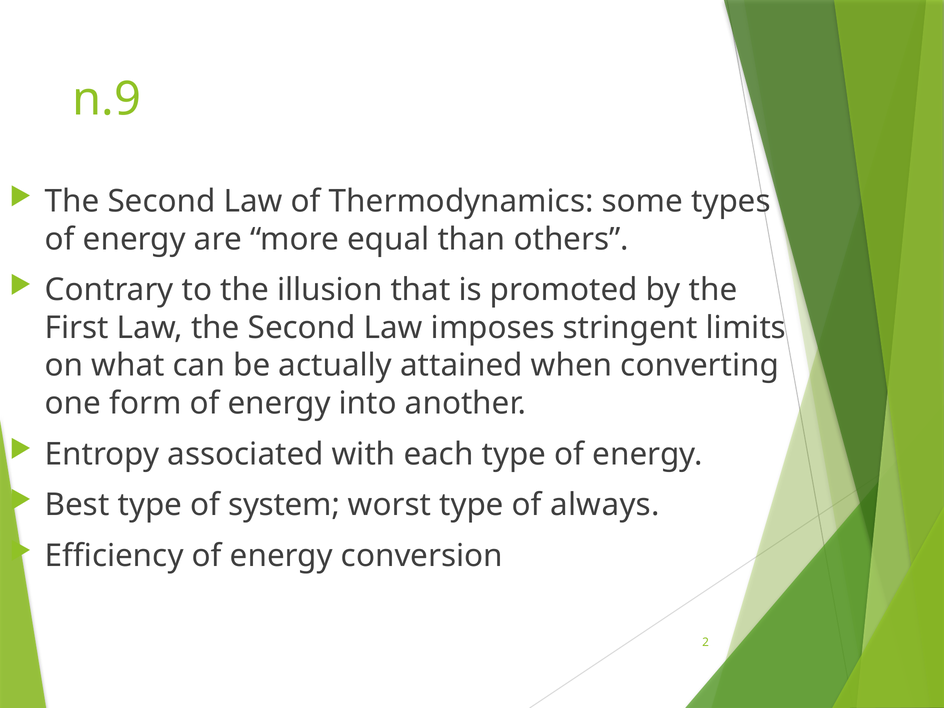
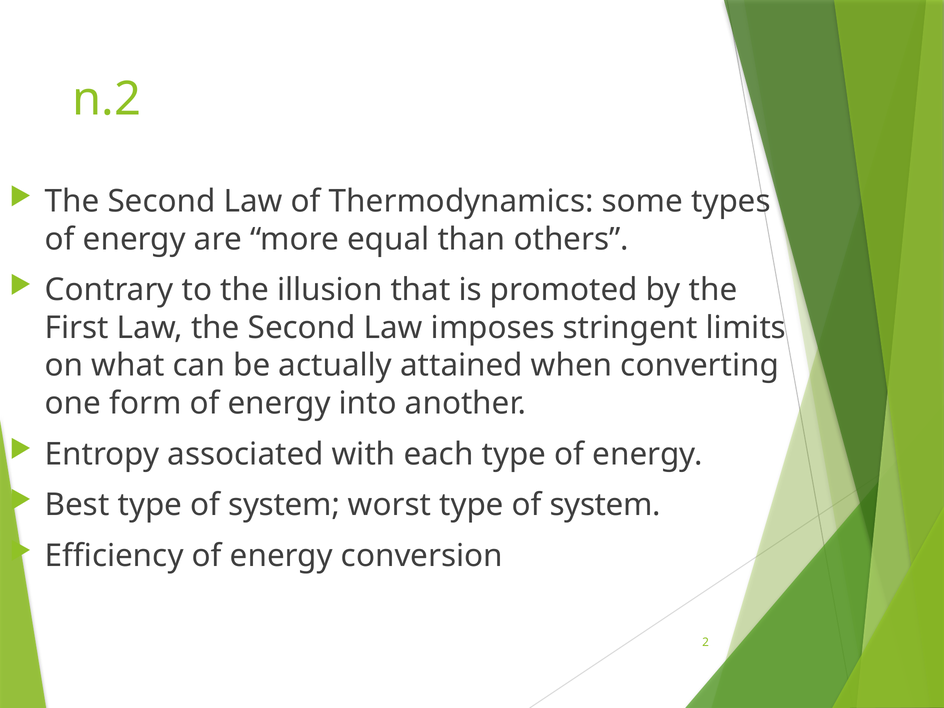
n.9: n.9 -> n.2
worst type of always: always -> system
